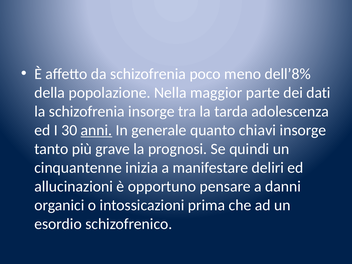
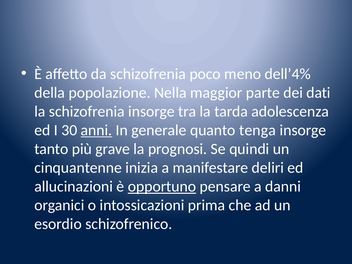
dell’8%: dell’8% -> dell’4%
chiavi: chiavi -> tenga
opportuno underline: none -> present
